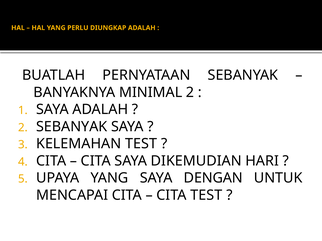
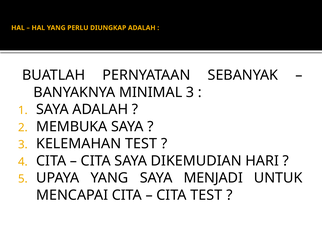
MINIMAL 2: 2 -> 3
SEBANYAK at (72, 127): SEBANYAK -> MEMBUKA
DENGAN: DENGAN -> MENJADI
